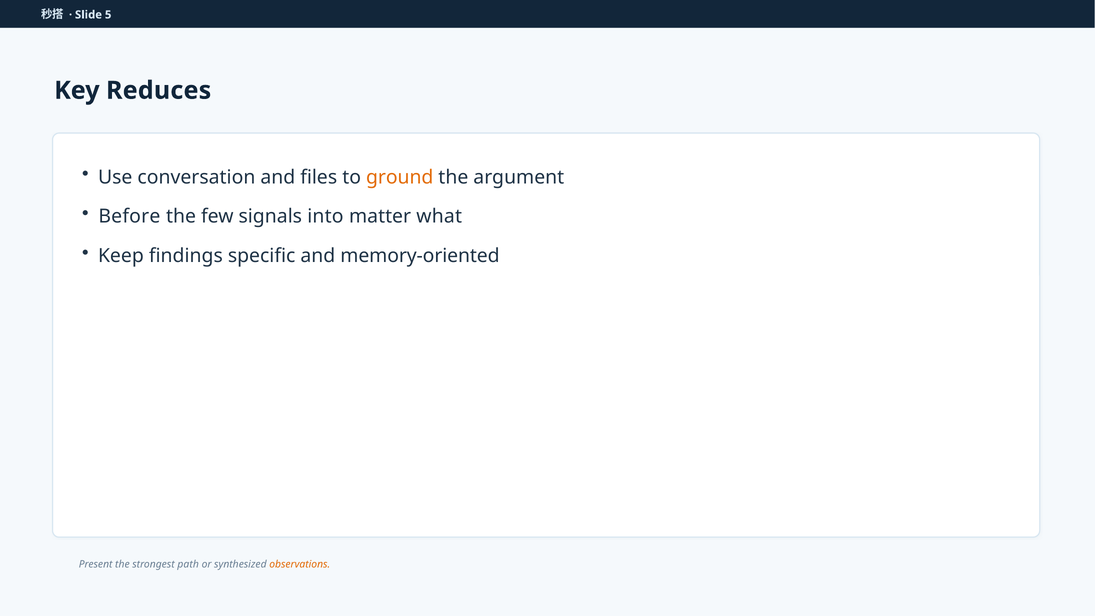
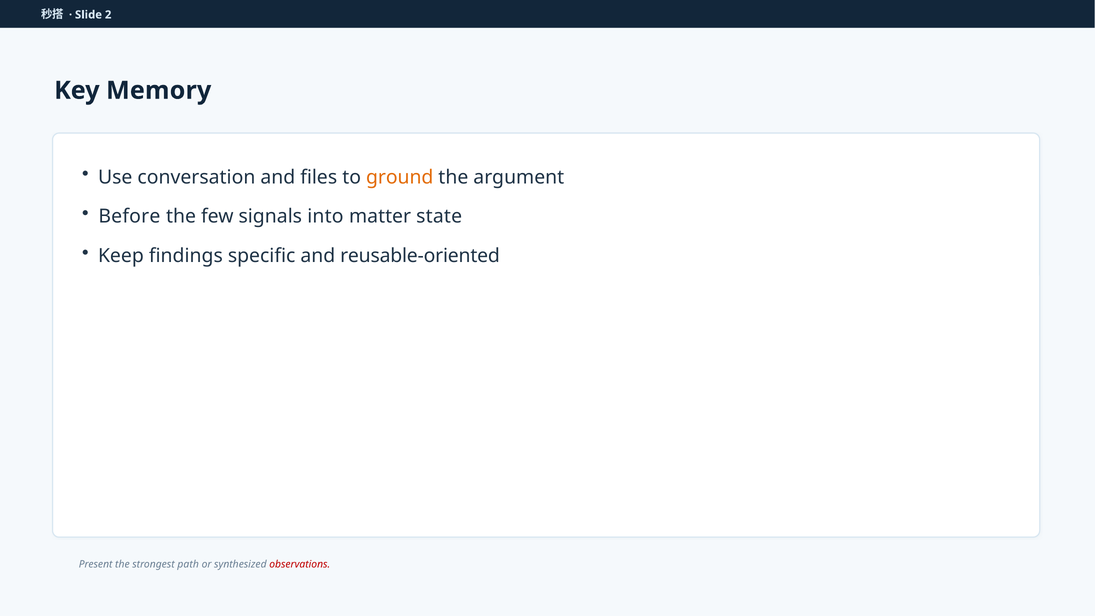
5: 5 -> 2
Reduces: Reduces -> Memory
what: what -> state
memory-oriented: memory-oriented -> reusable-oriented
observations colour: orange -> red
